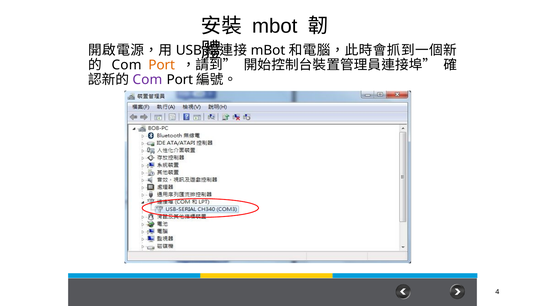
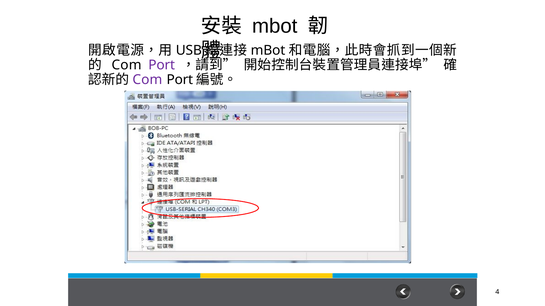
Port at (162, 65) colour: orange -> purple
